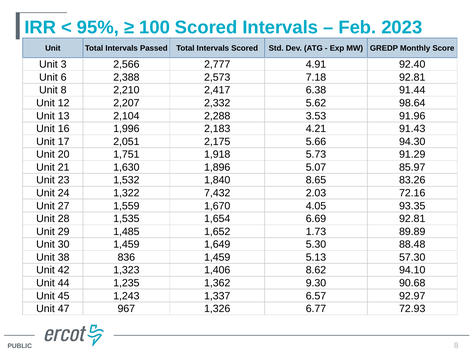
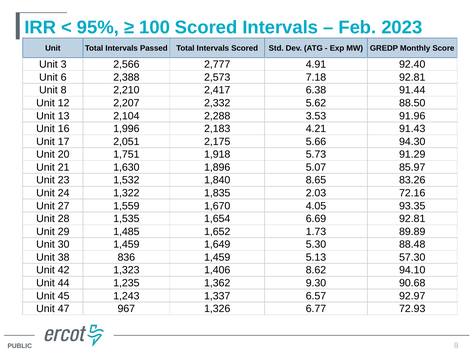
98.64: 98.64 -> 88.50
7,432: 7,432 -> 1,835
